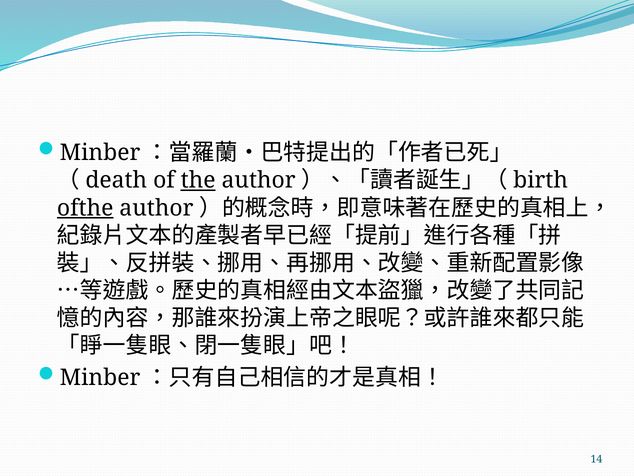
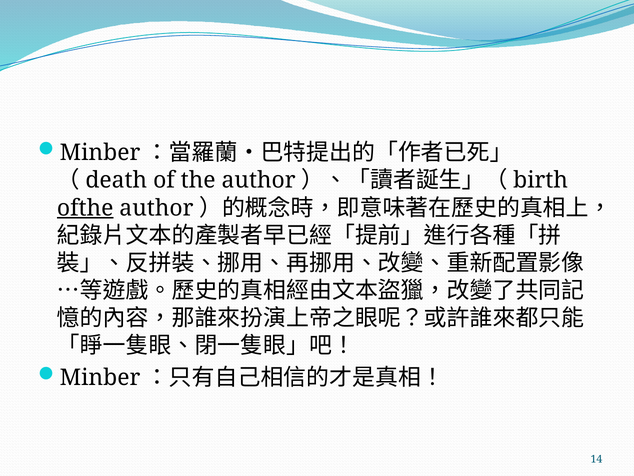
the underline: present -> none
